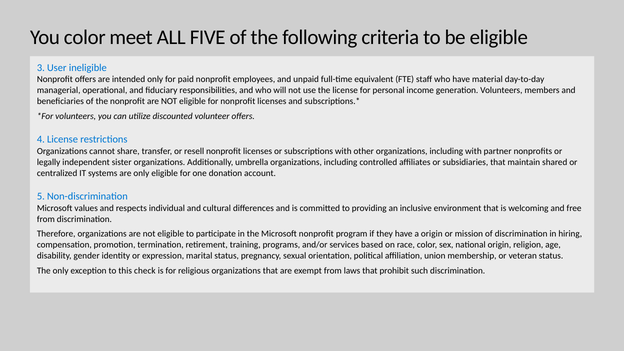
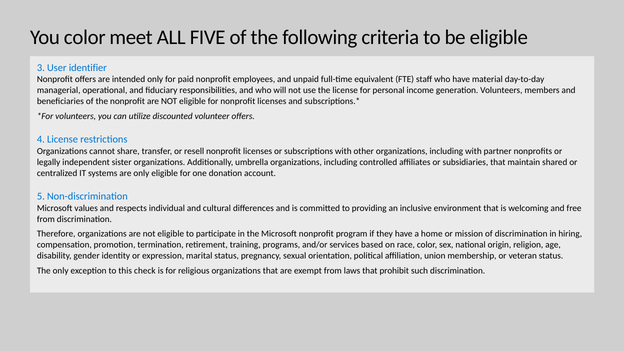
ineligible: ineligible -> identifier
a origin: origin -> home
